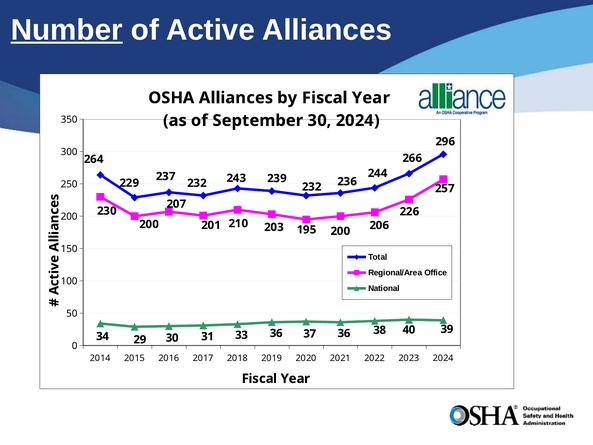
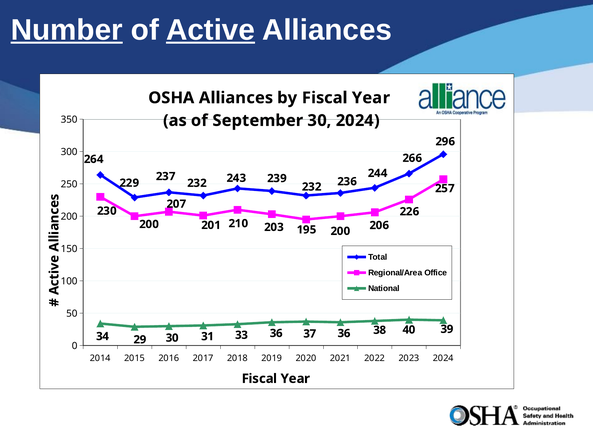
Active underline: none -> present
